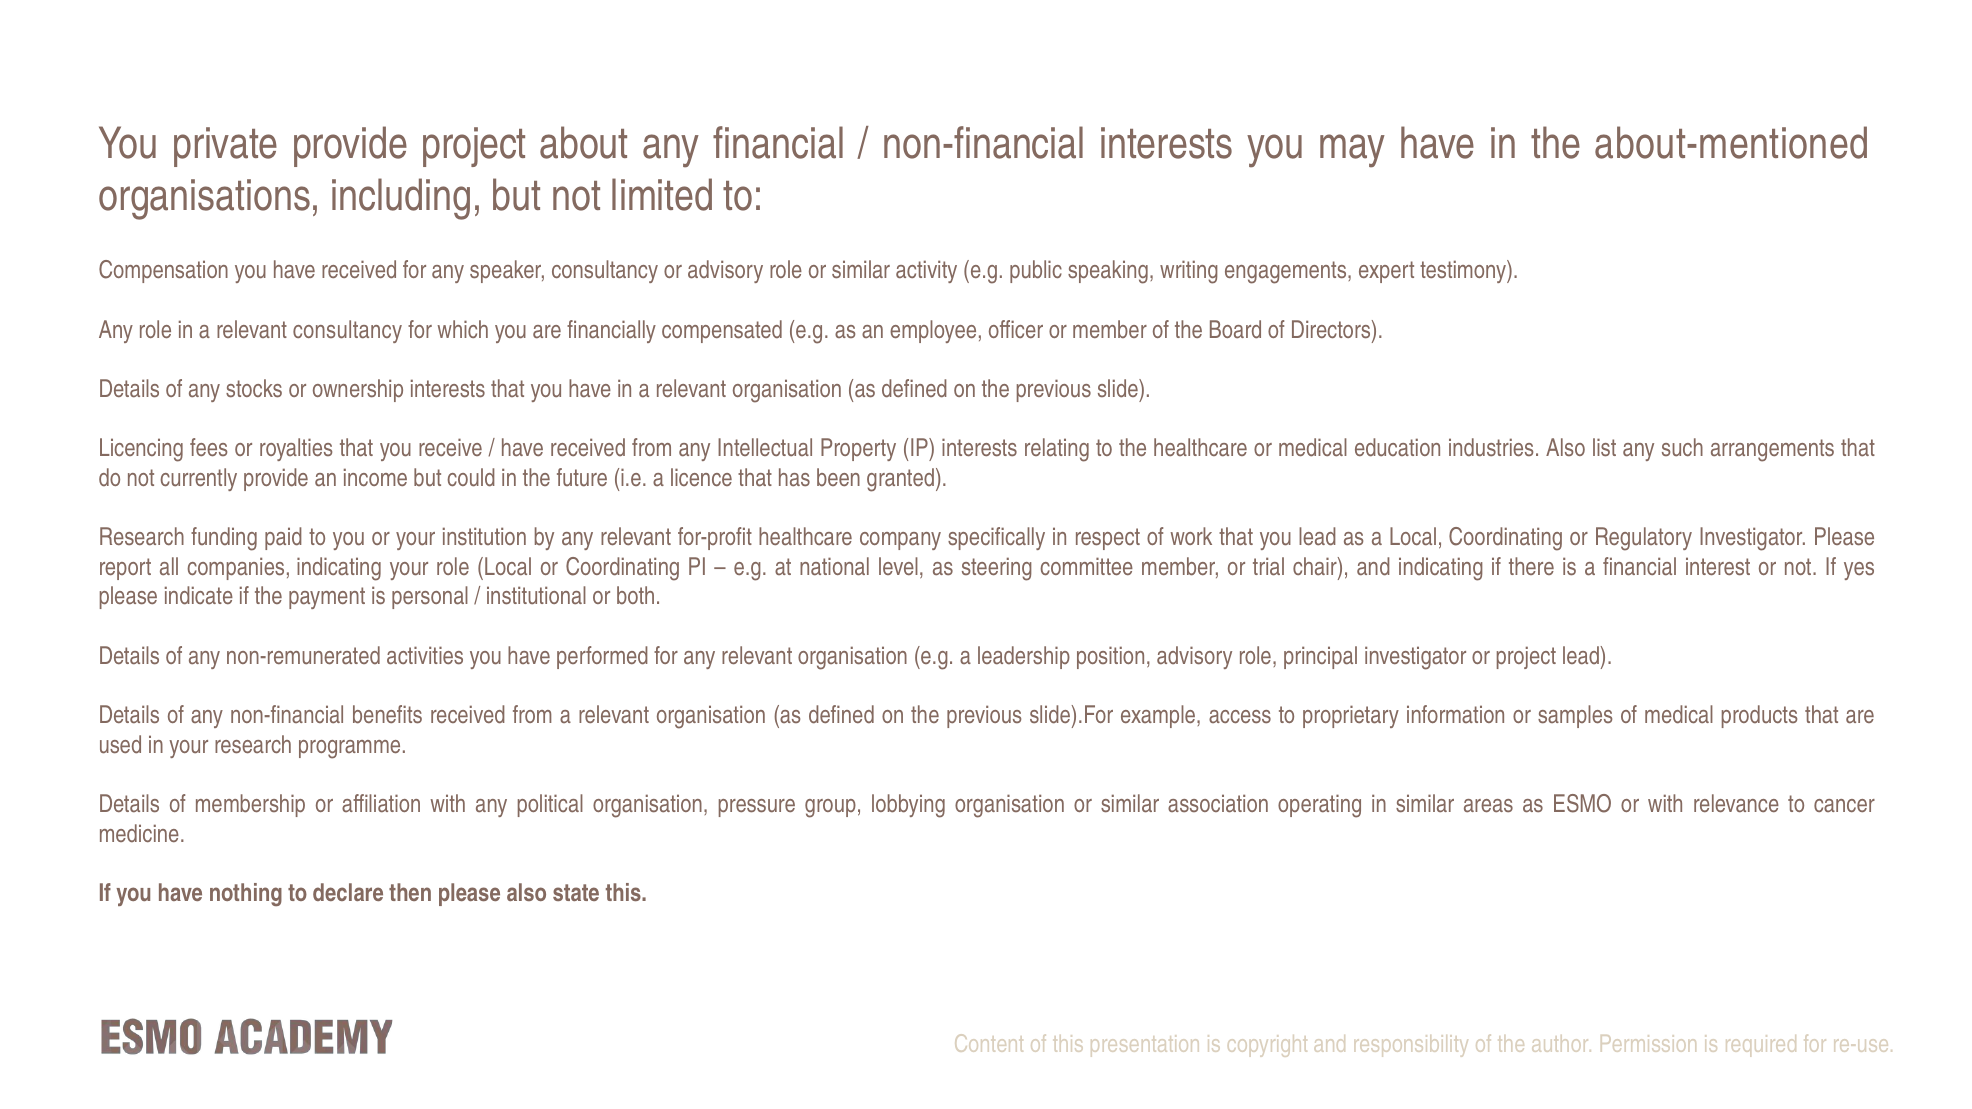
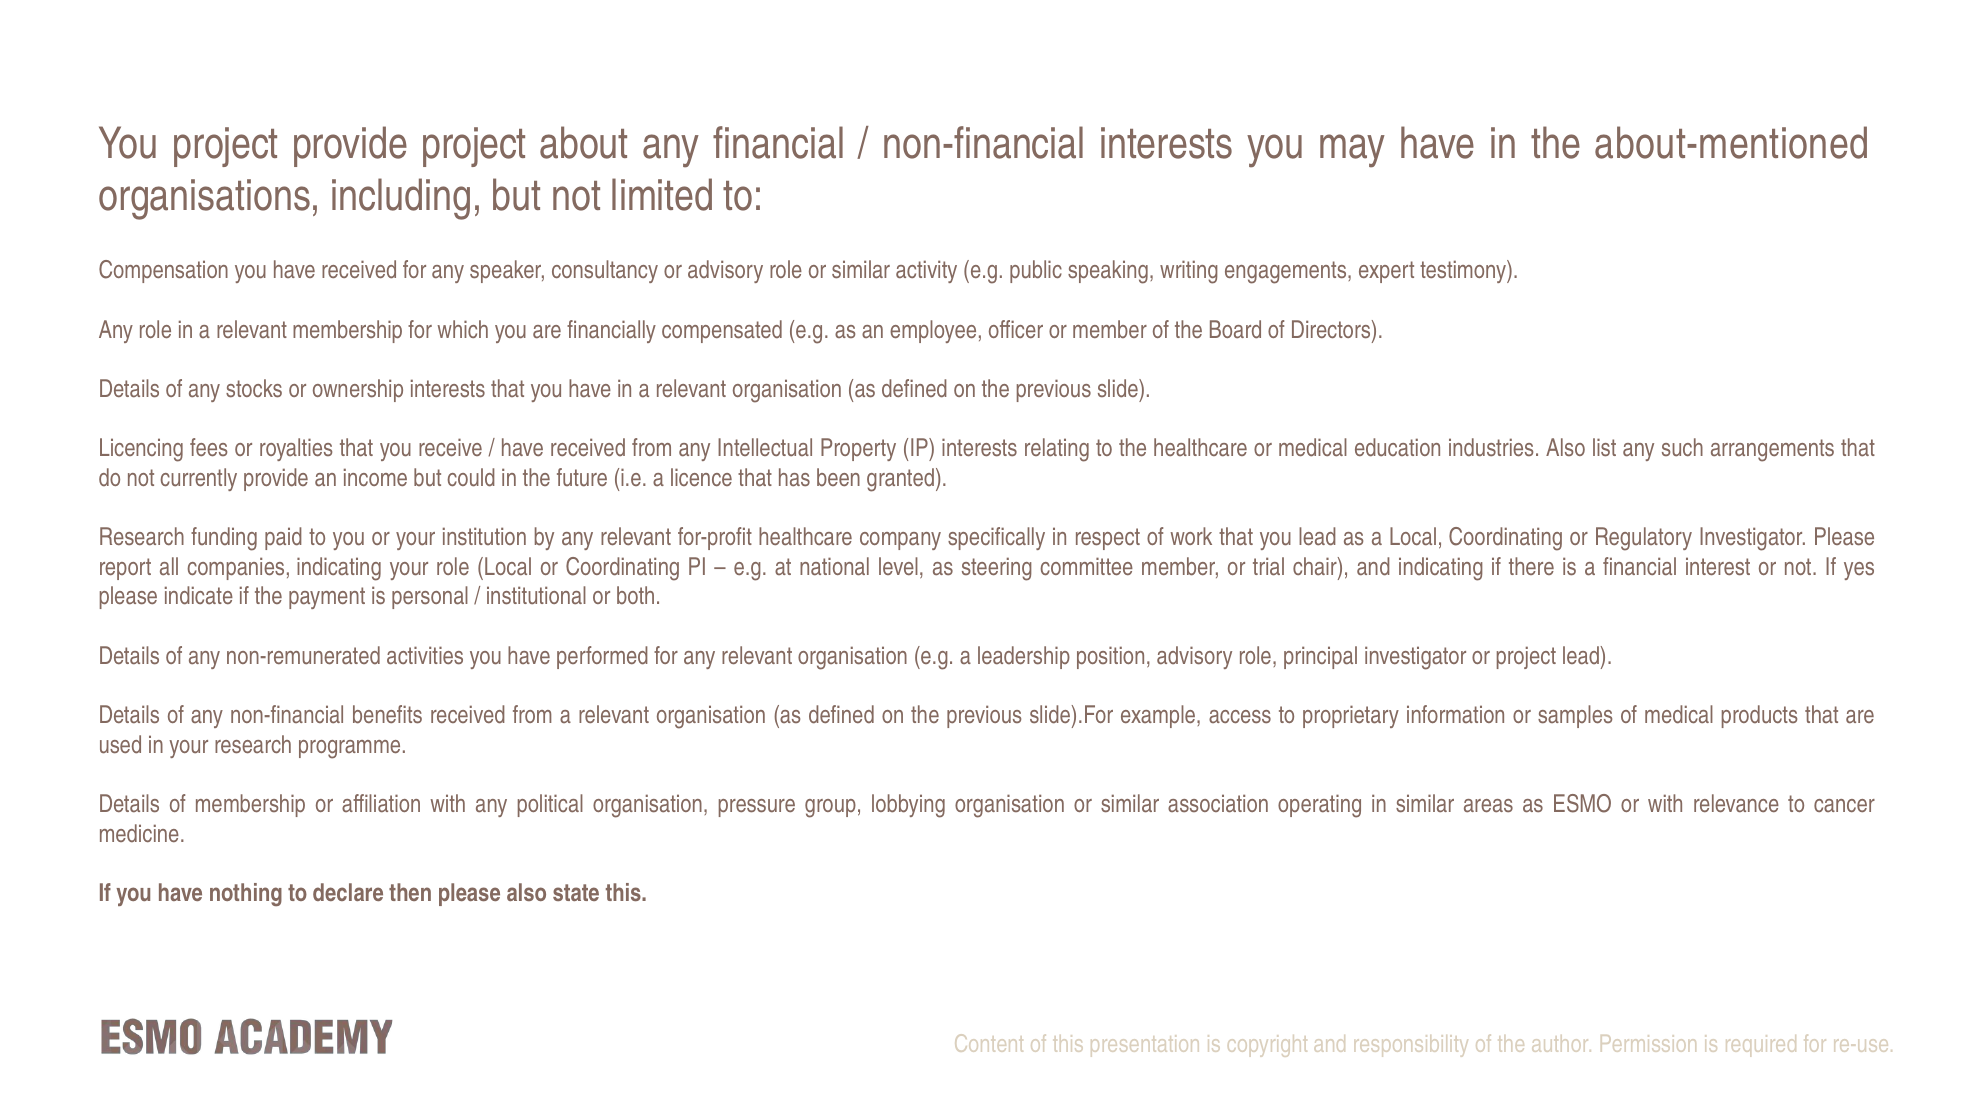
You private: private -> project
relevant consultancy: consultancy -> membership
